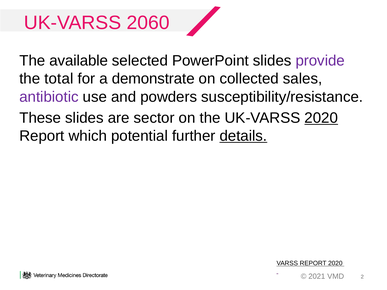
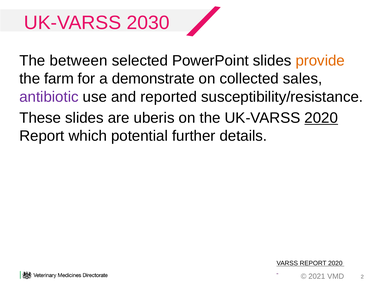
2060: 2060 -> 2030
available: available -> between
provide colour: purple -> orange
total: total -> farm
powders: powders -> reported
sector: sector -> uberis
details underline: present -> none
